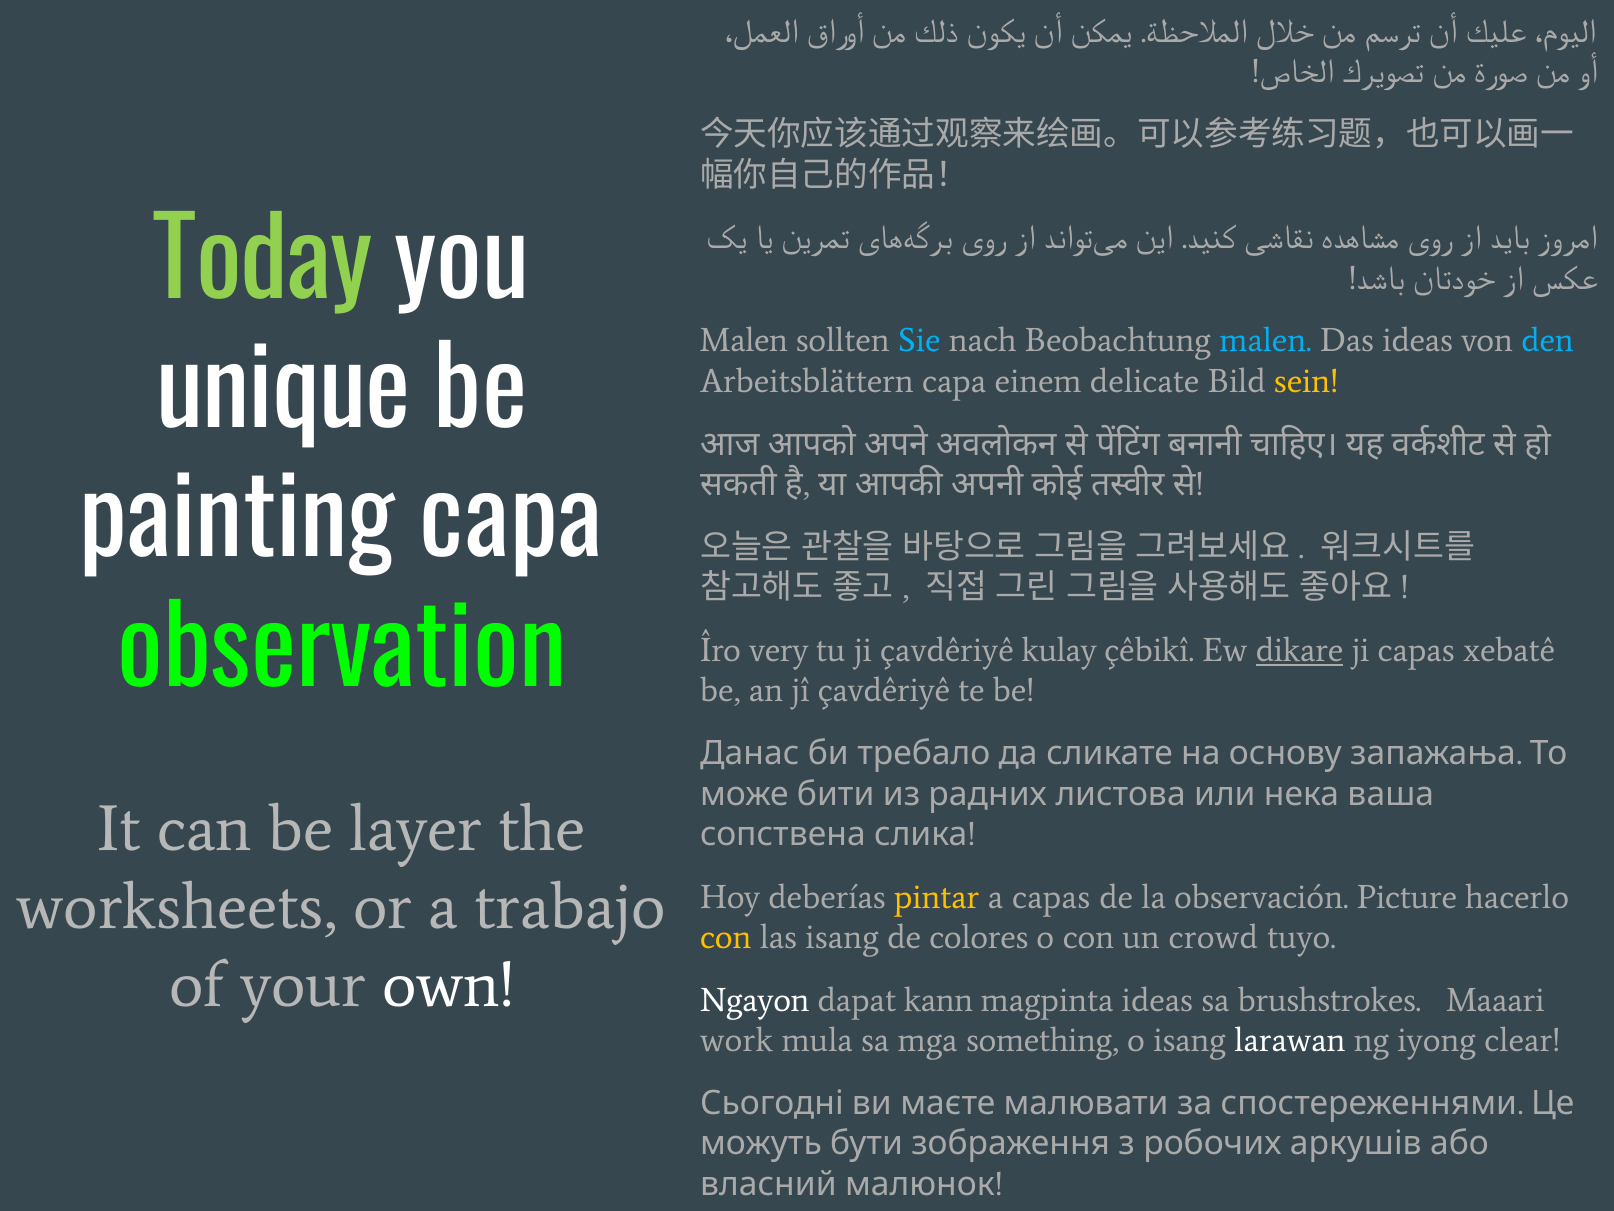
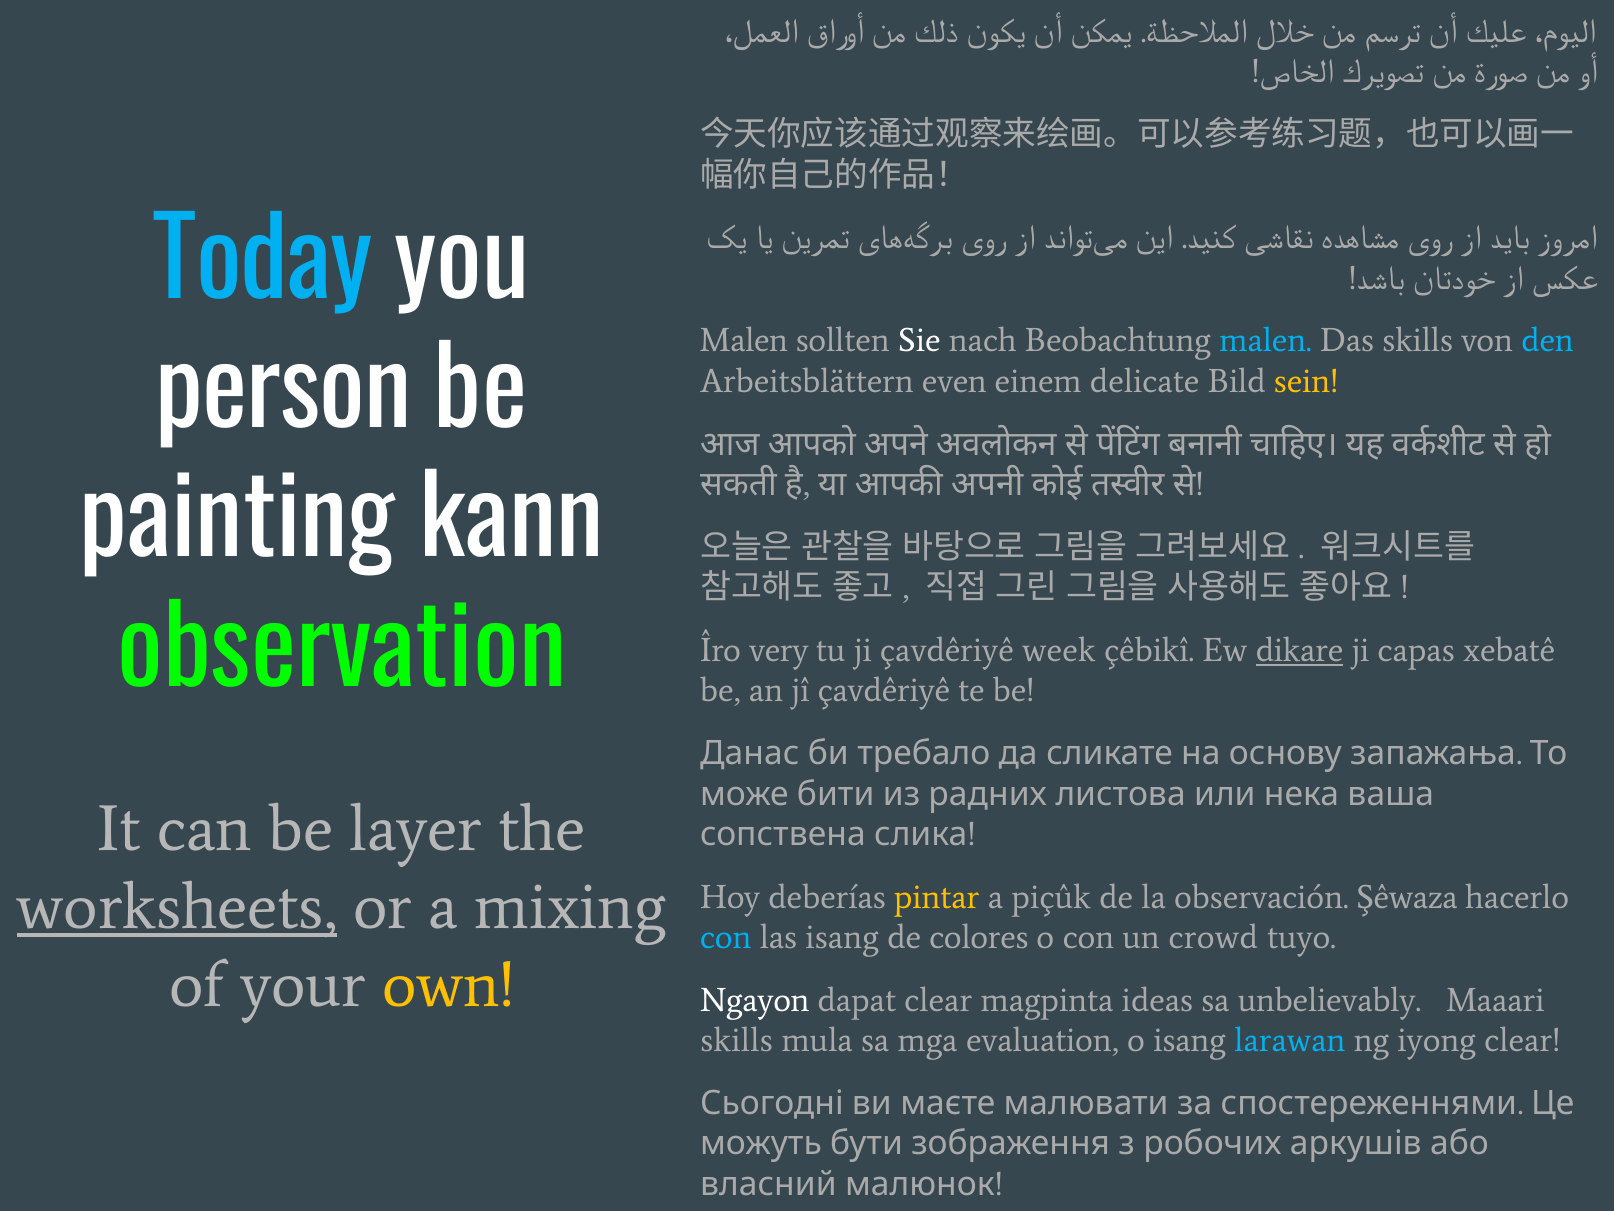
Today colour: light green -> light blue
Sie colour: light blue -> white
Das ideas: ideas -> skills
unique: unique -> person
Arbeitsblättern capa: capa -> even
painting capa: capa -> kann
kulay: kulay -> week
worksheets underline: none -> present
trabajo: trabajo -> mixing
a capas: capas -> piçûk
Picture: Picture -> Şêwaza
con at (726, 937) colour: yellow -> light blue
own colour: white -> yellow
dapat kann: kann -> clear
brushstrokes: brushstrokes -> unbelievably
work at (737, 1040): work -> skills
something: something -> evaluation
larawan colour: white -> light blue
